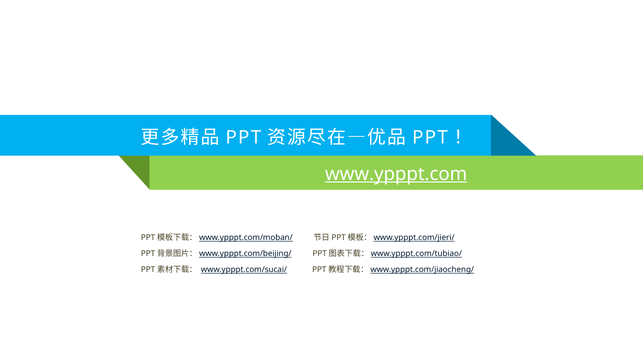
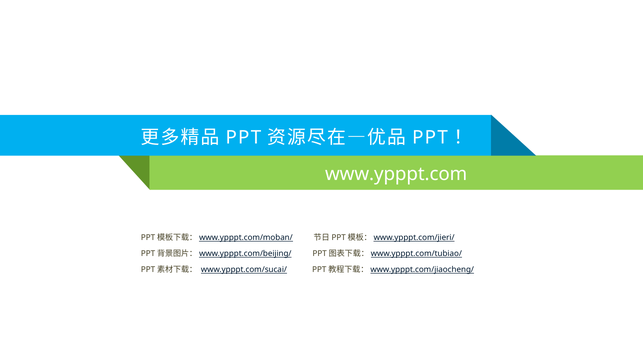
www.ypppt.com underline: present -> none
